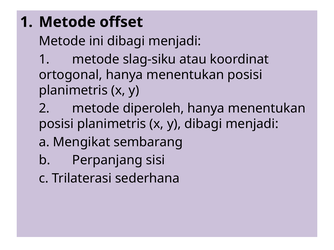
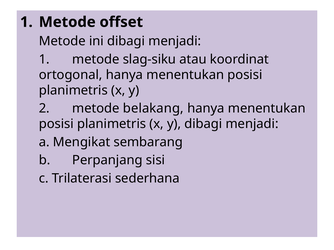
diperoleh: diperoleh -> belakang
